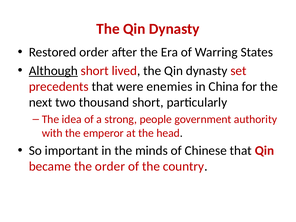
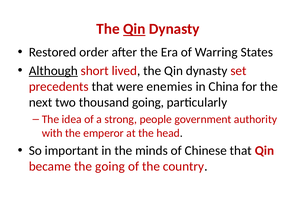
Qin at (134, 29) underline: none -> present
thousand short: short -> going
the order: order -> going
